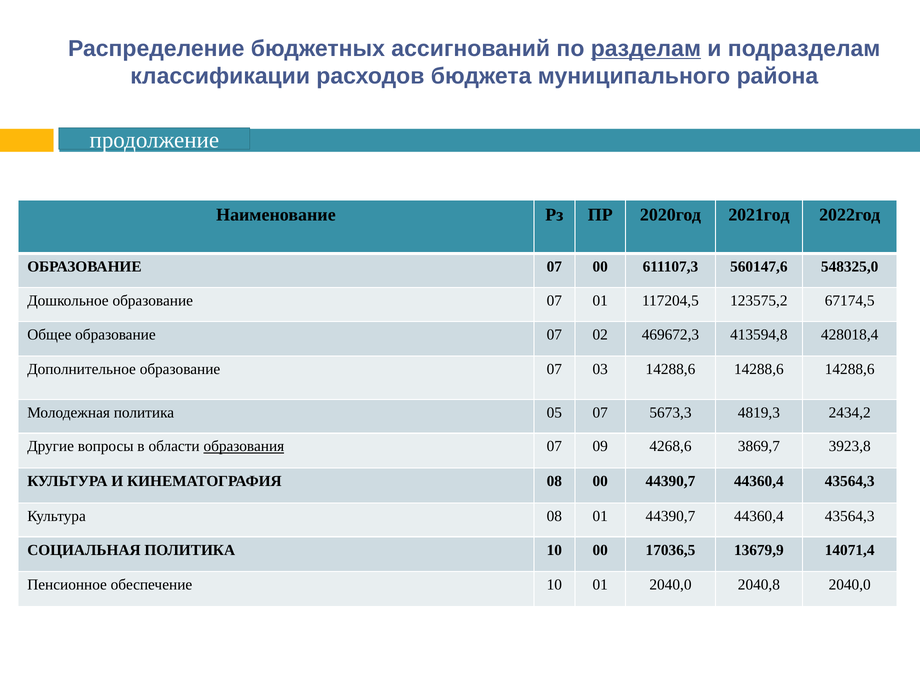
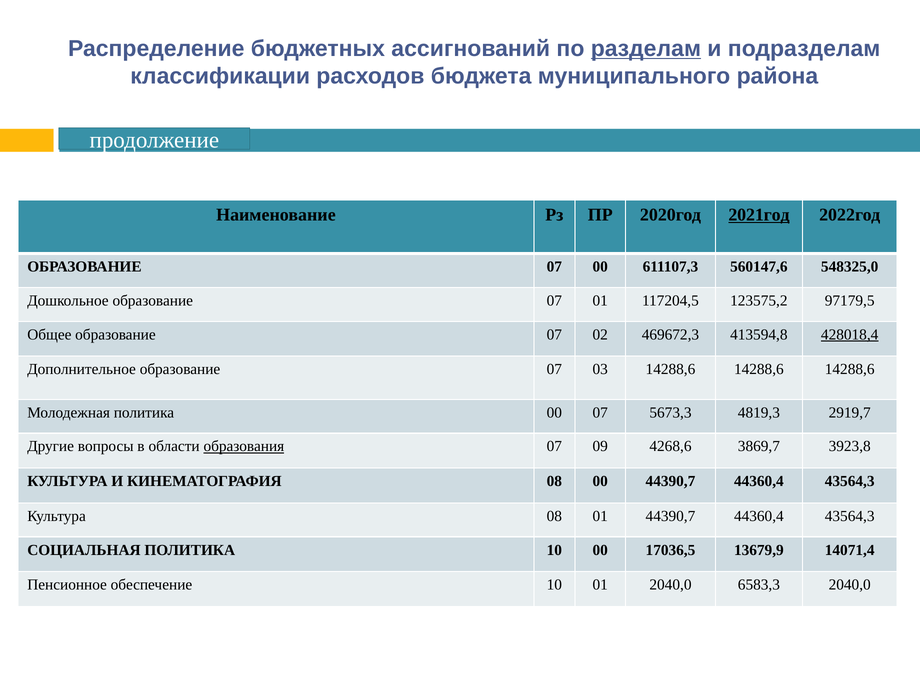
2021год underline: none -> present
67174,5: 67174,5 -> 97179,5
428018,4 underline: none -> present
политика 05: 05 -> 00
2434,2: 2434,2 -> 2919,7
2040,8: 2040,8 -> 6583,3
